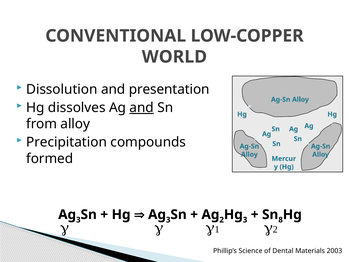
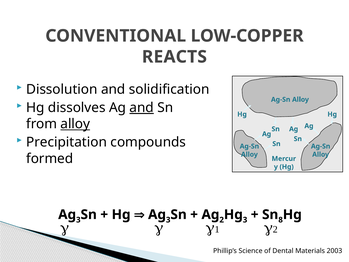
WORLD: WORLD -> REACTS
presentation: presentation -> solidification
alloy at (75, 124) underline: none -> present
